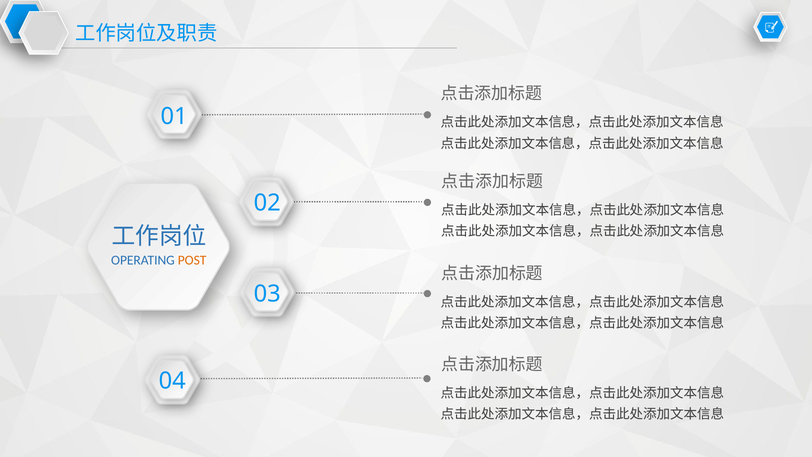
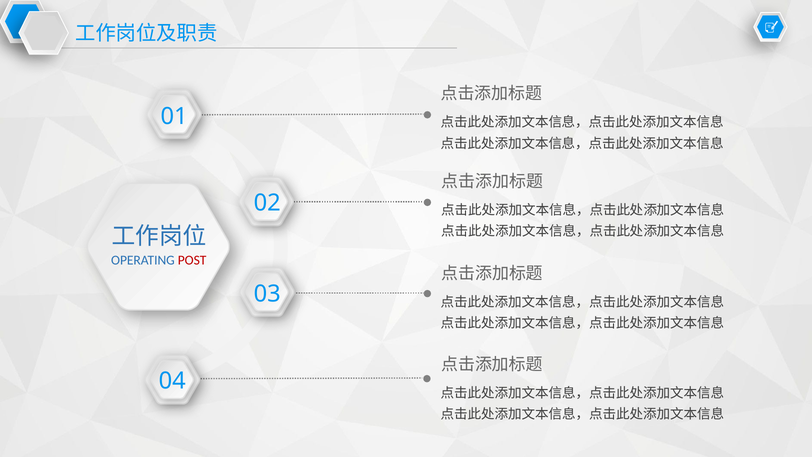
POST colour: orange -> red
